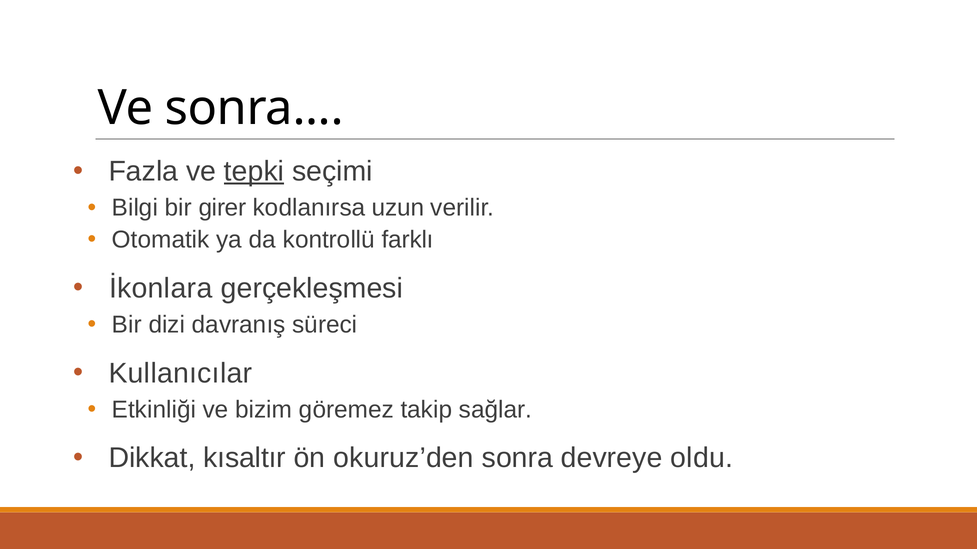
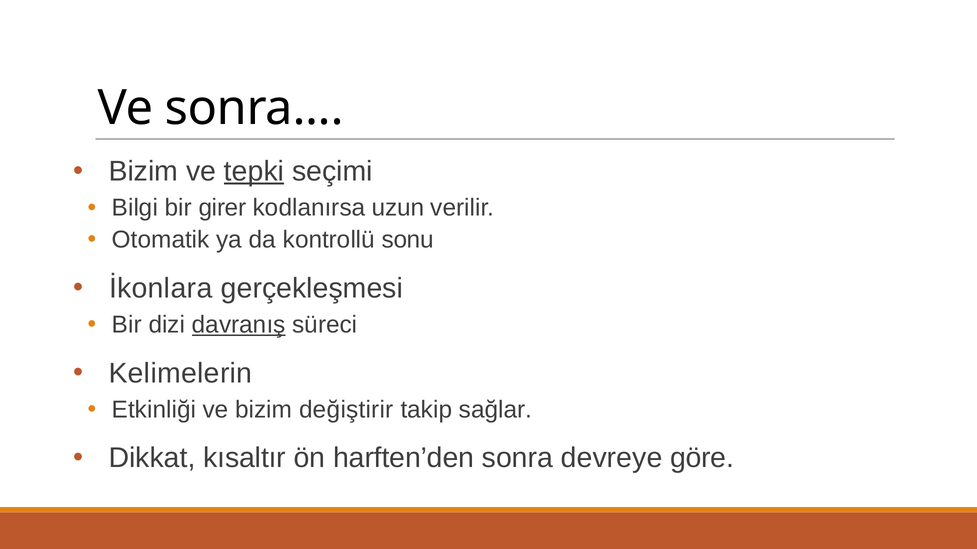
Fazla at (143, 172): Fazla -> Bizim
farklı: farklı -> sonu
davranış underline: none -> present
Kullanıcılar: Kullanıcılar -> Kelimelerin
göremez: göremez -> değiştirir
okuruz’den: okuruz’den -> harften’den
oldu: oldu -> göre
